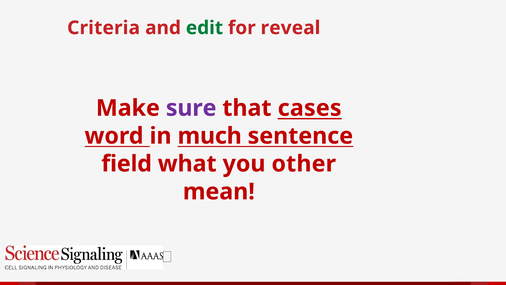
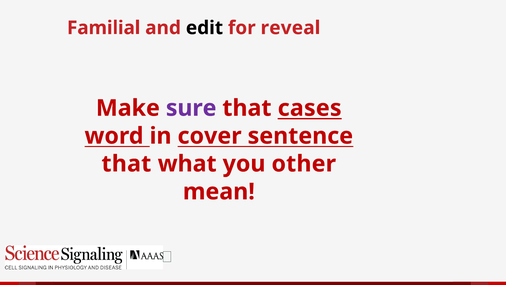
Criteria: Criteria -> Familial
edit colour: green -> black
much: much -> cover
field at (127, 164): field -> that
